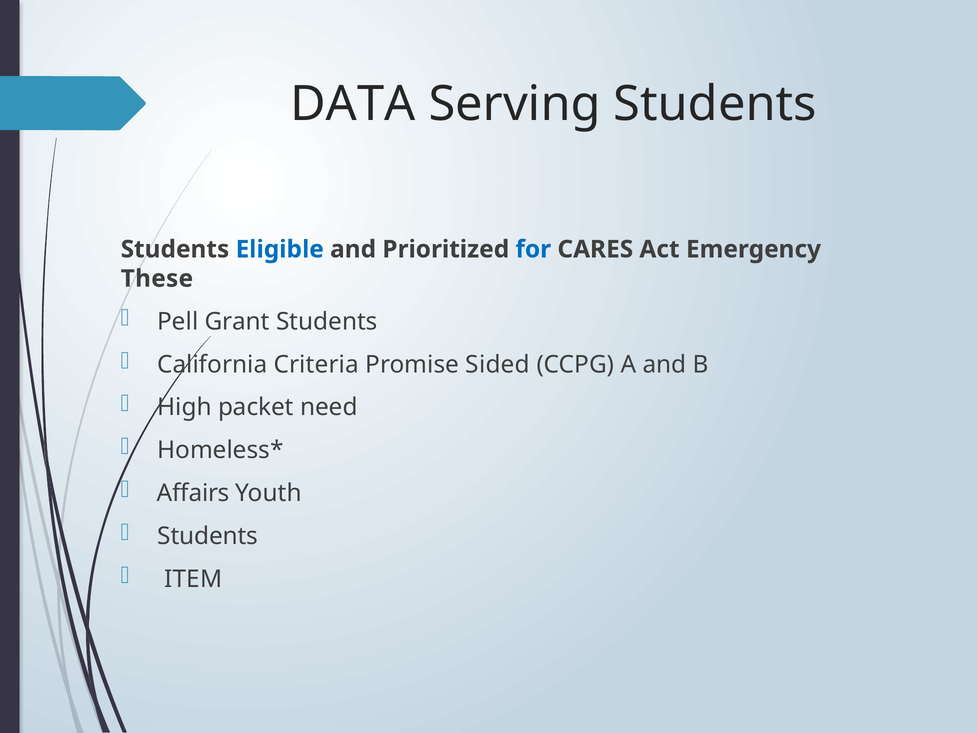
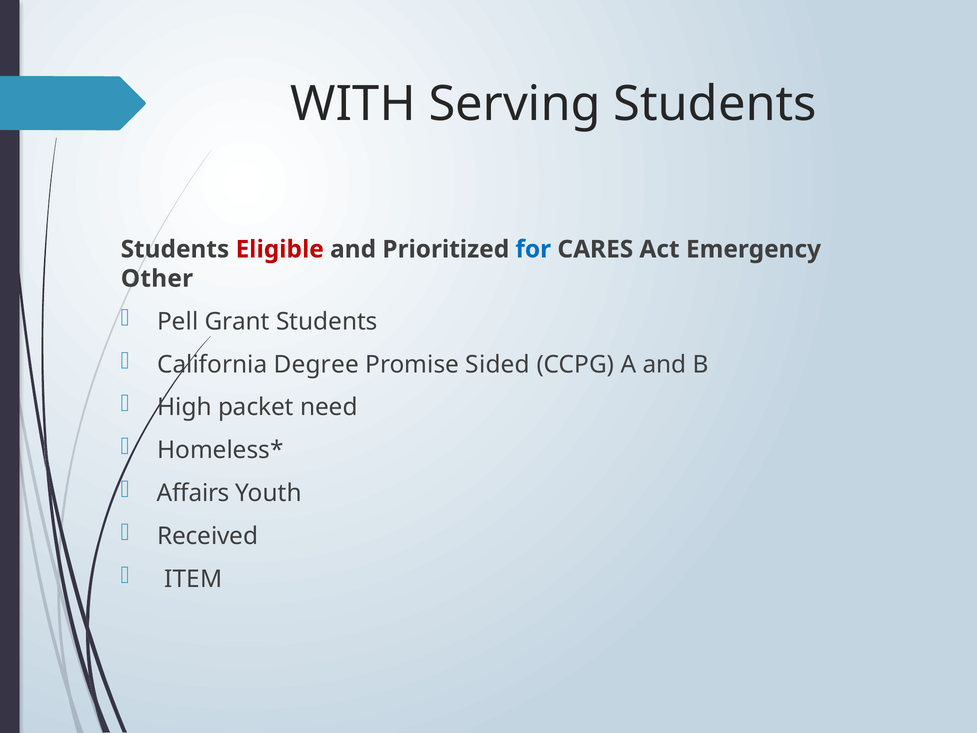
DATA: DATA -> WITH
Eligible colour: blue -> red
These: These -> Other
Criteria: Criteria -> Degree
Students at (208, 536): Students -> Received
